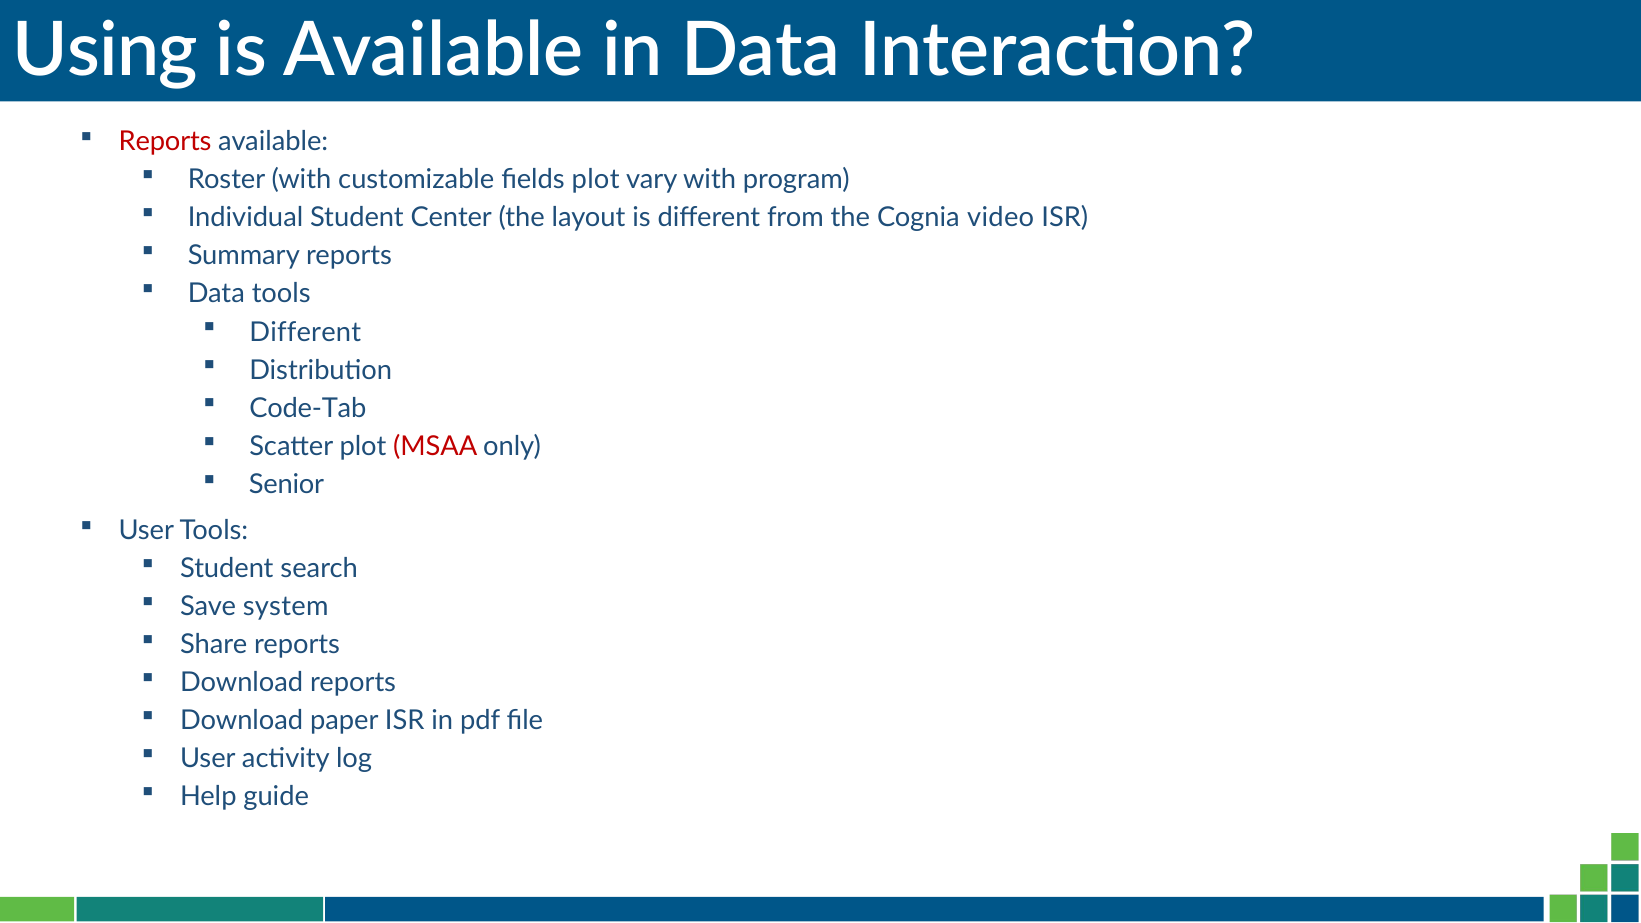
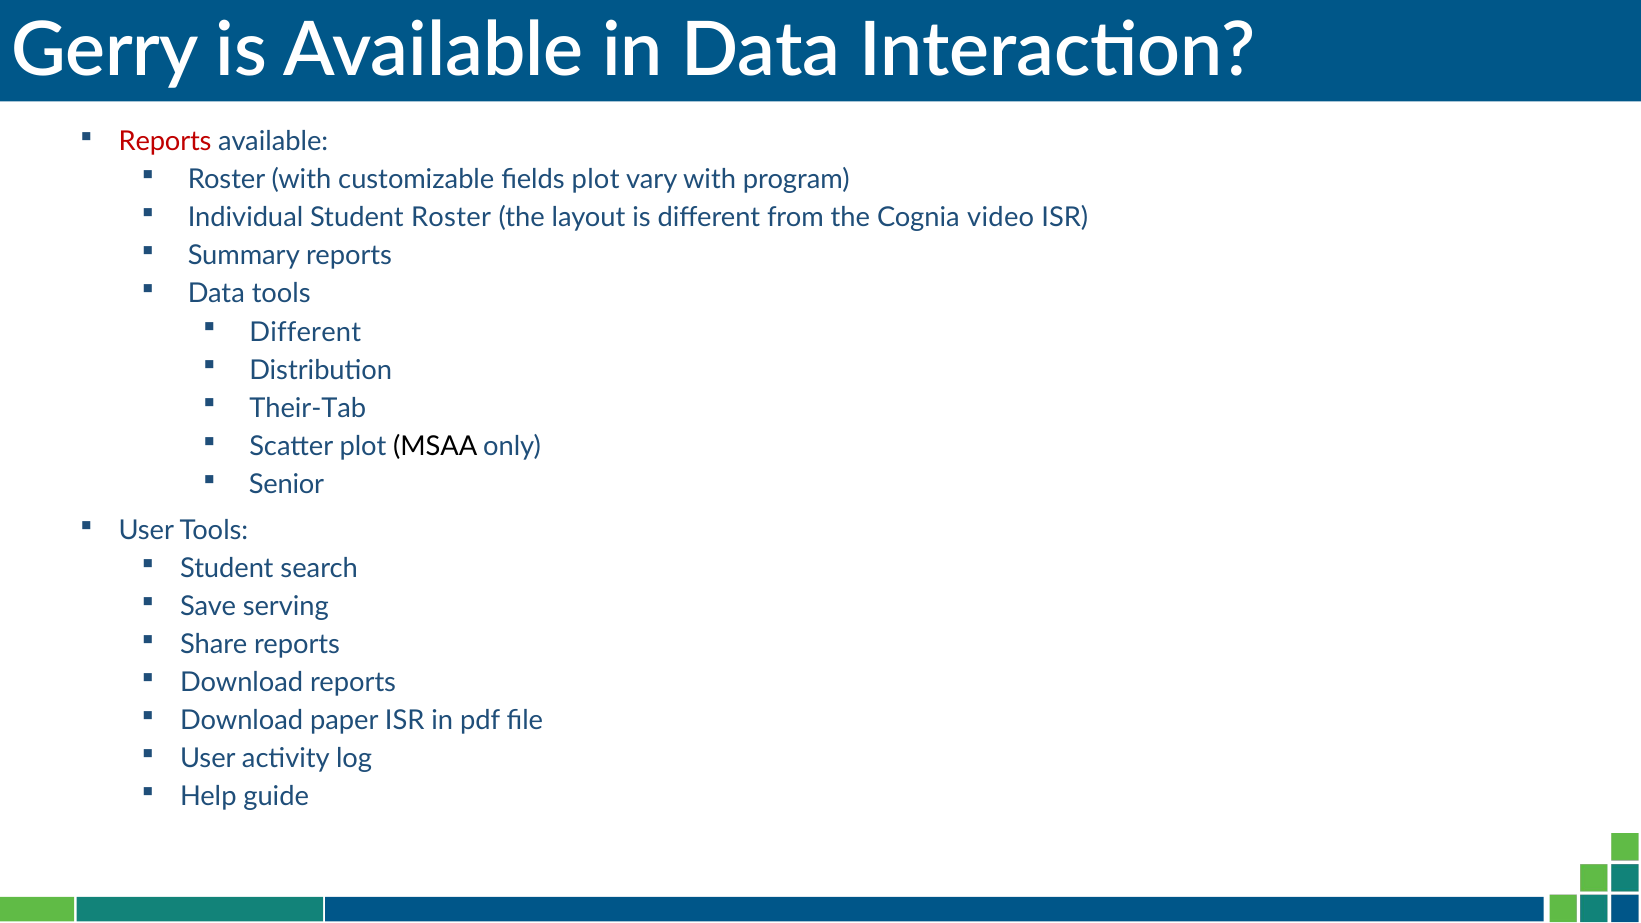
Using: Using -> Gerry
Student Center: Center -> Roster
Code-Tab: Code-Tab -> Their-Tab
MSAA colour: red -> black
system: system -> serving
